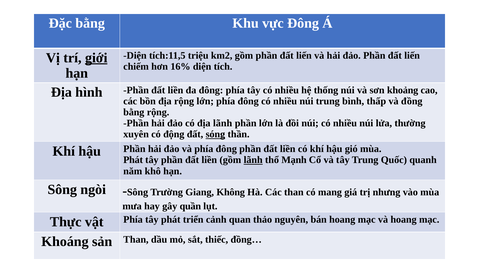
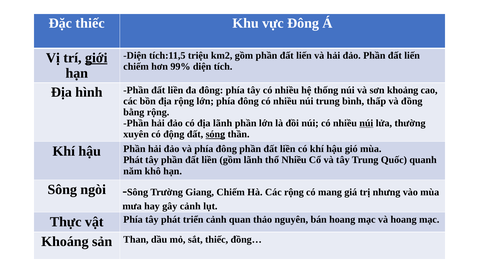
Đặc bằng: bằng -> thiếc
16%: 16% -> 99%
núi at (366, 123) underline: none -> present
lãnh at (253, 160) underline: present -> none
thổ Mạnh: Mạnh -> Nhiều
Giang Không: Không -> Chiếm
Các than: than -> rộng
gây quần: quần -> cảnh
